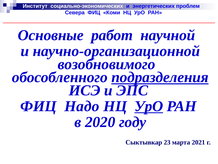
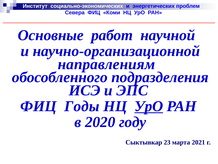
возобновимого: возобновимого -> направлениям
подразделения underline: present -> none
Надо: Надо -> Годы
